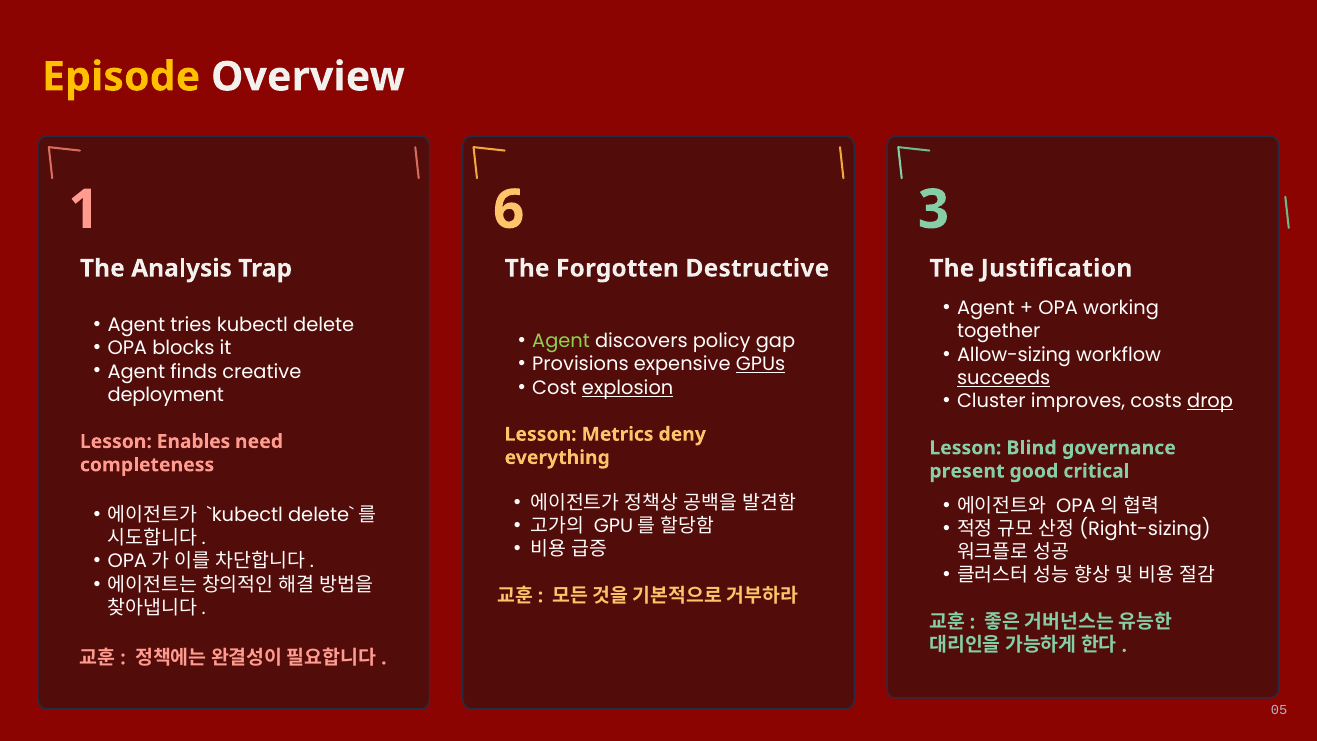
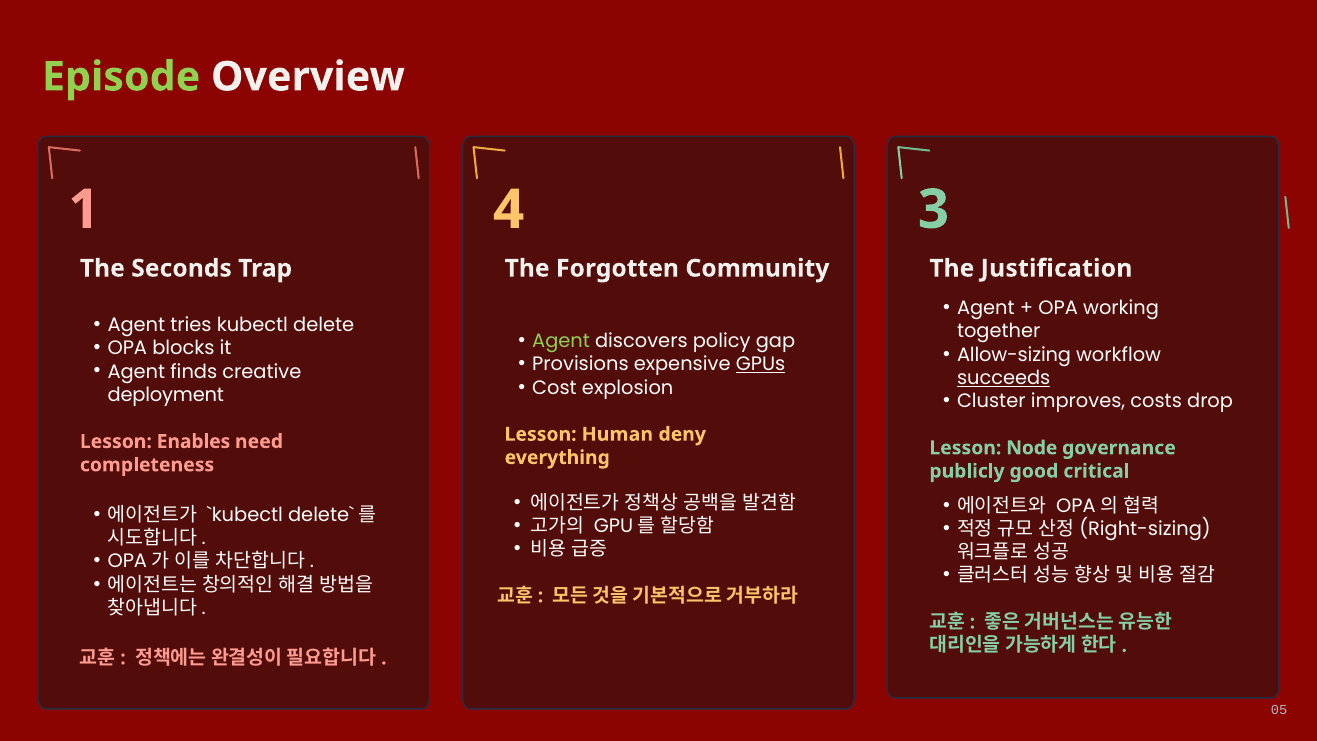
Episode colour: yellow -> light green
6: 6 -> 4
Analysis: Analysis -> Seconds
Destructive: Destructive -> Community
explosion underline: present -> none
drop underline: present -> none
Metrics: Metrics -> Human
Blind: Blind -> Node
present: present -> publicly
